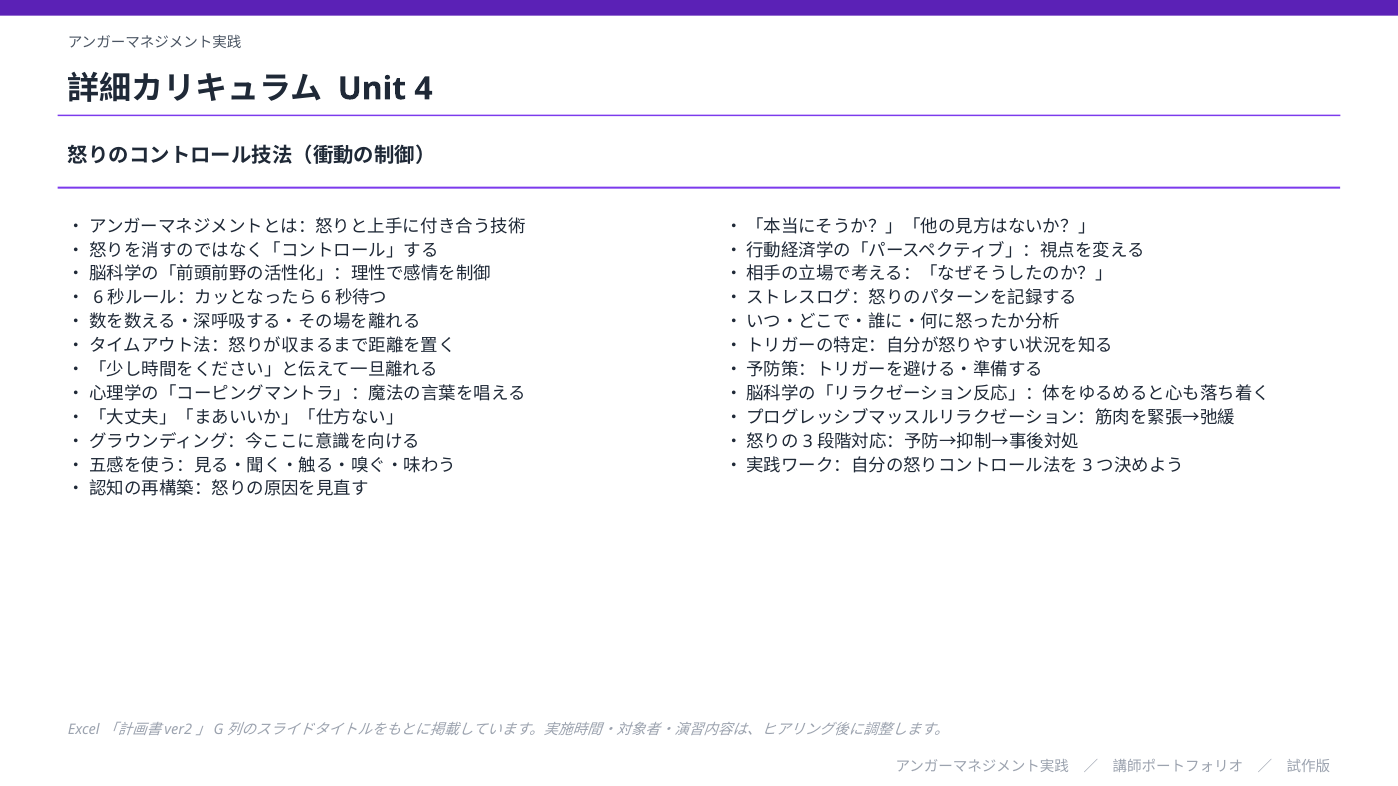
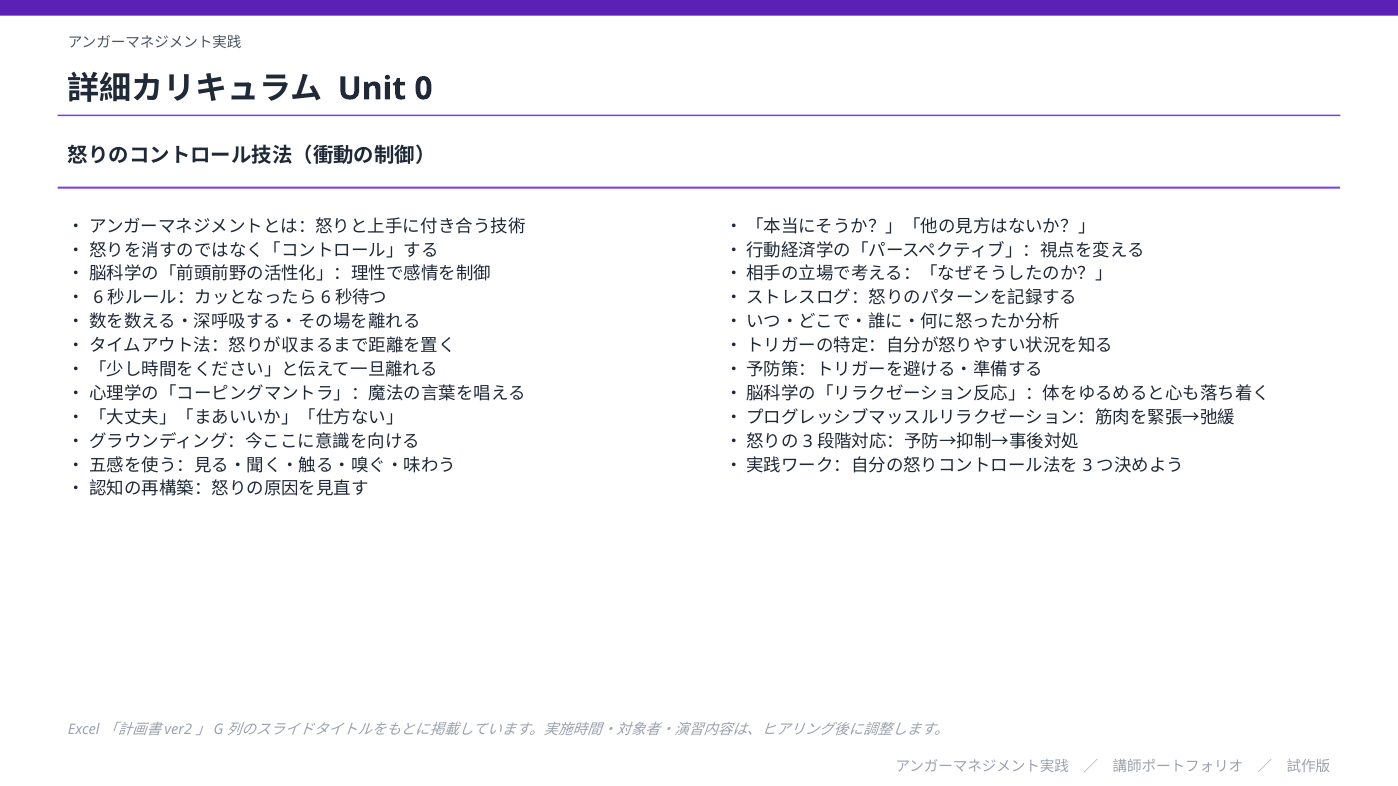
4: 4 -> 0
